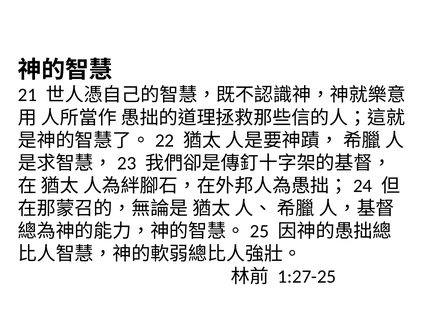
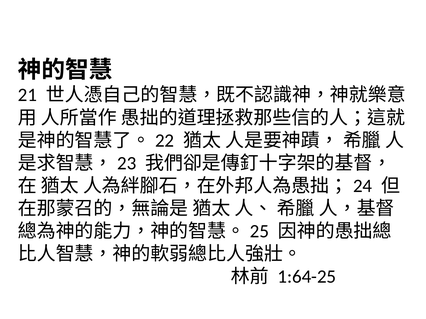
1:27-25: 1:27-25 -> 1:64-25
